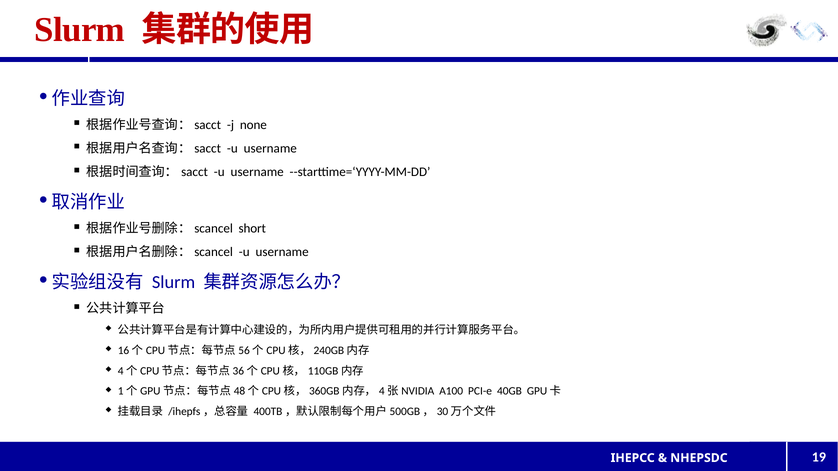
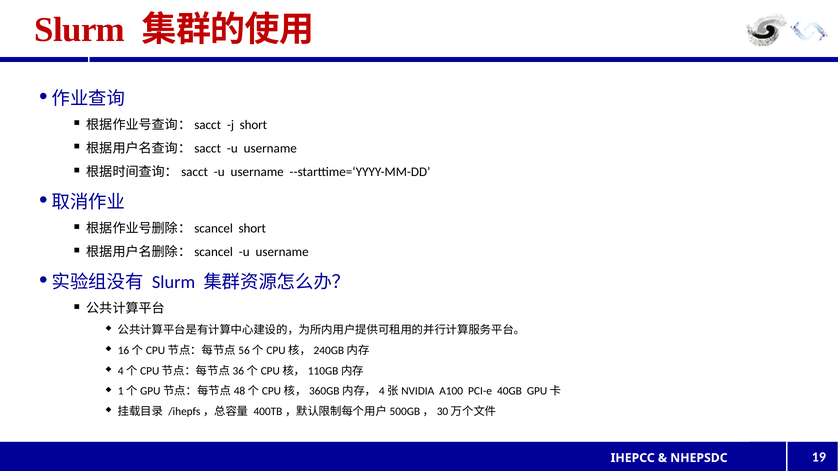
j none: none -> short
